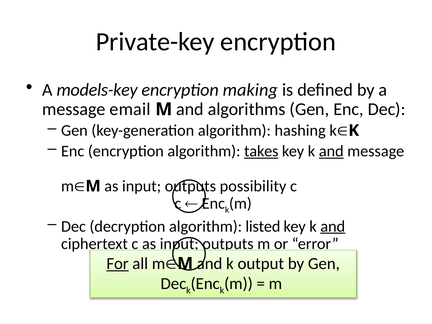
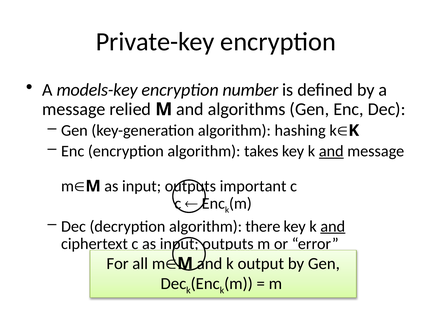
making: making -> number
email: email -> relied
takes underline: present -> none
possibility: possibility -> important
listed: listed -> there
For underline: present -> none
